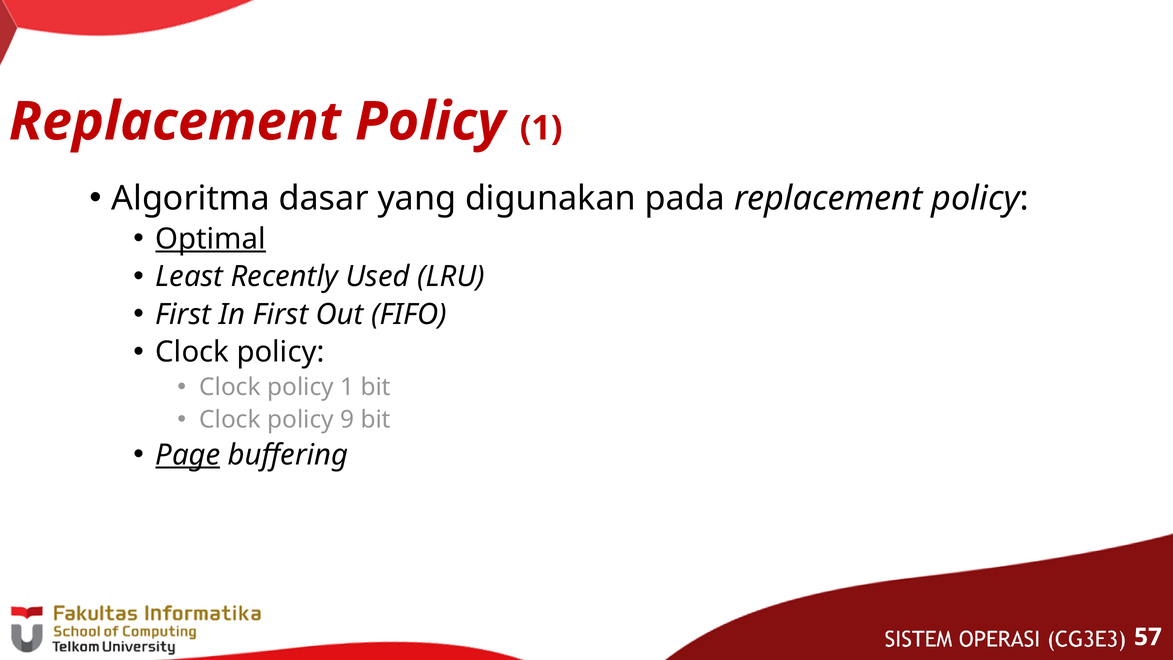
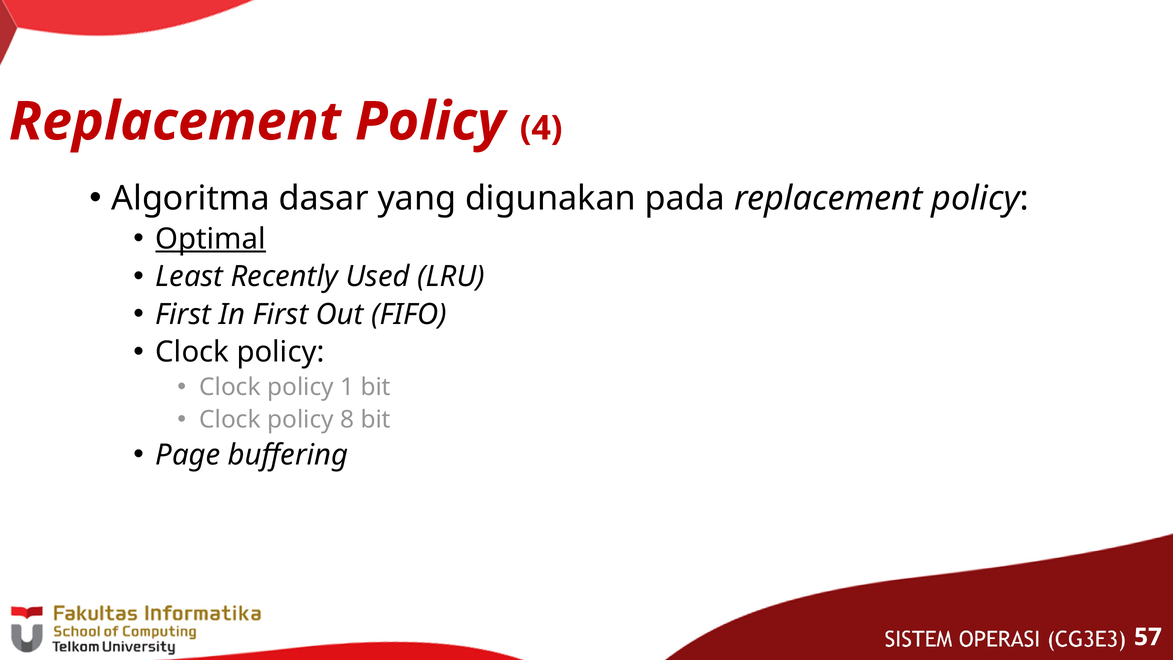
Replacement Policy 1: 1 -> 4
9: 9 -> 8
Page underline: present -> none
